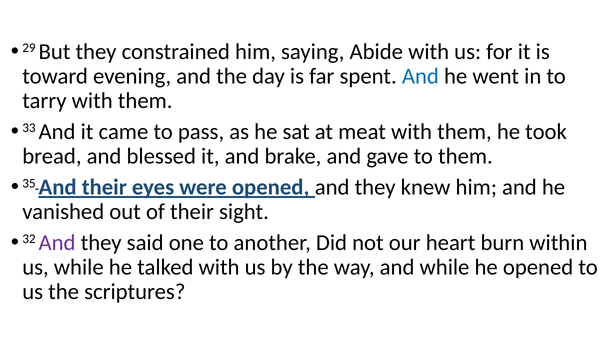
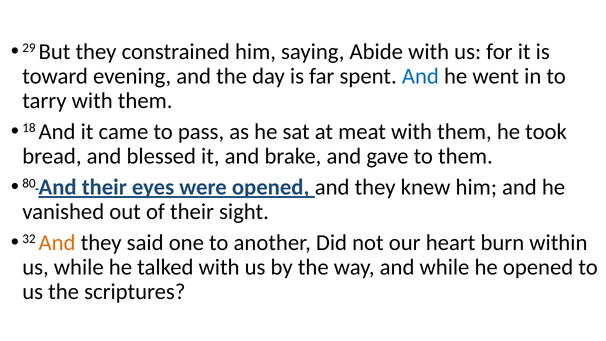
33: 33 -> 18
35: 35 -> 80
And at (57, 242) colour: purple -> orange
